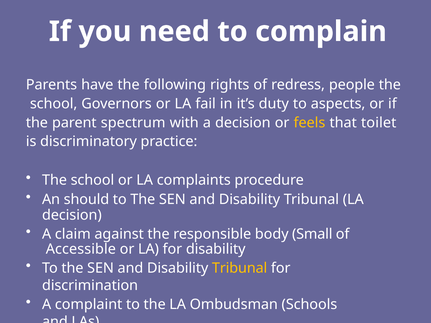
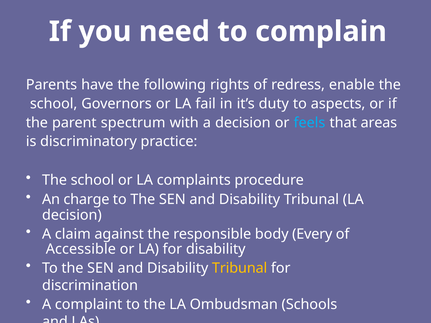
people: people -> enable
feels colour: yellow -> light blue
toilet: toilet -> areas
should: should -> charge
Small: Small -> Every
